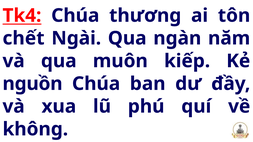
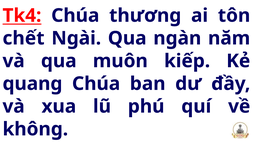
nguồn: nguồn -> quang
